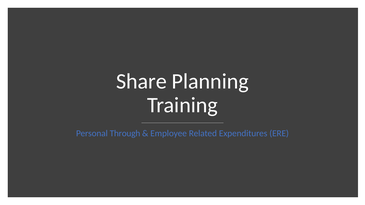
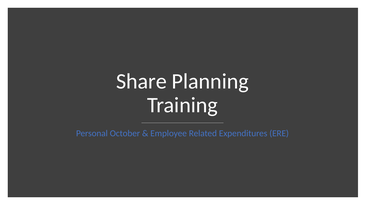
Through: Through -> October
